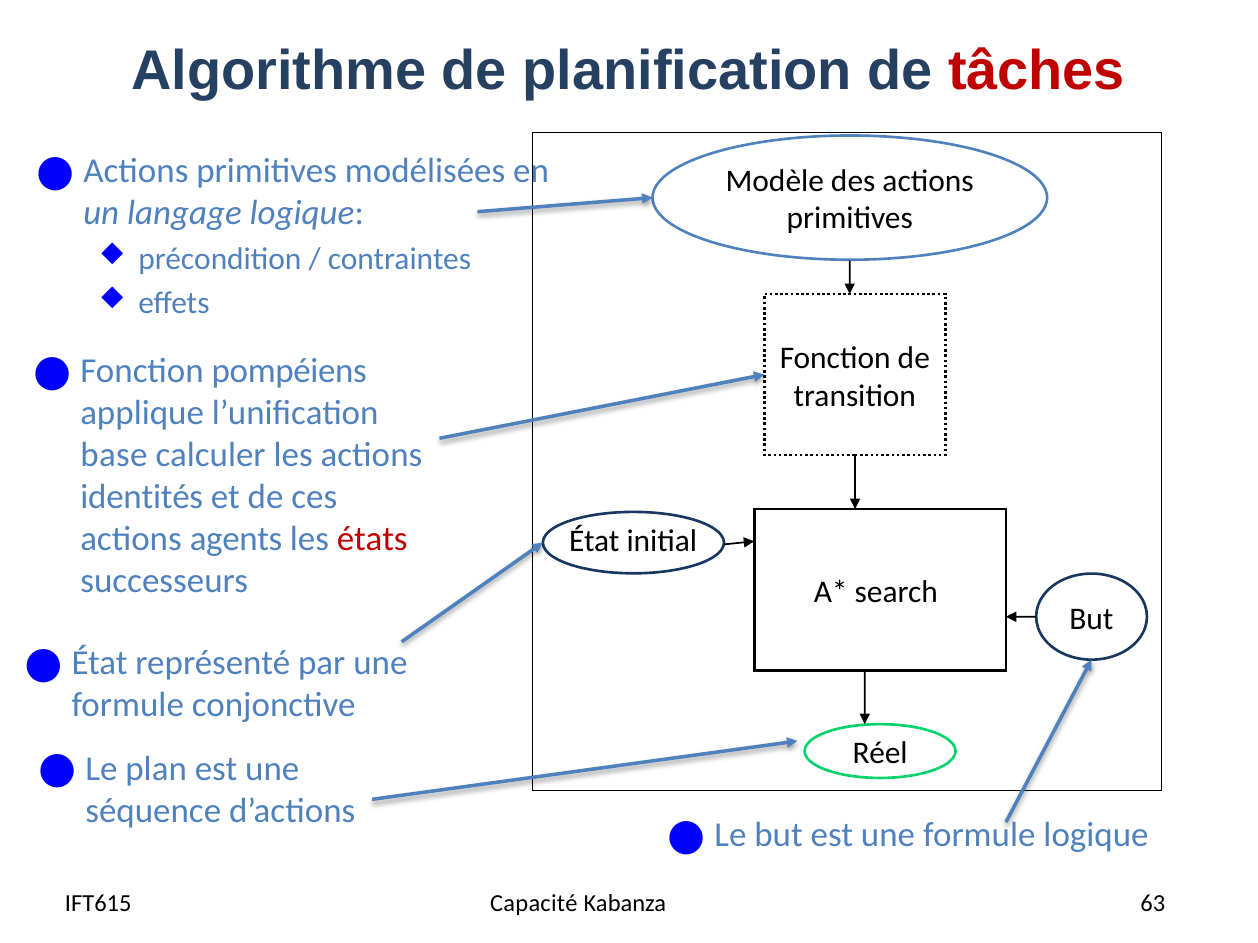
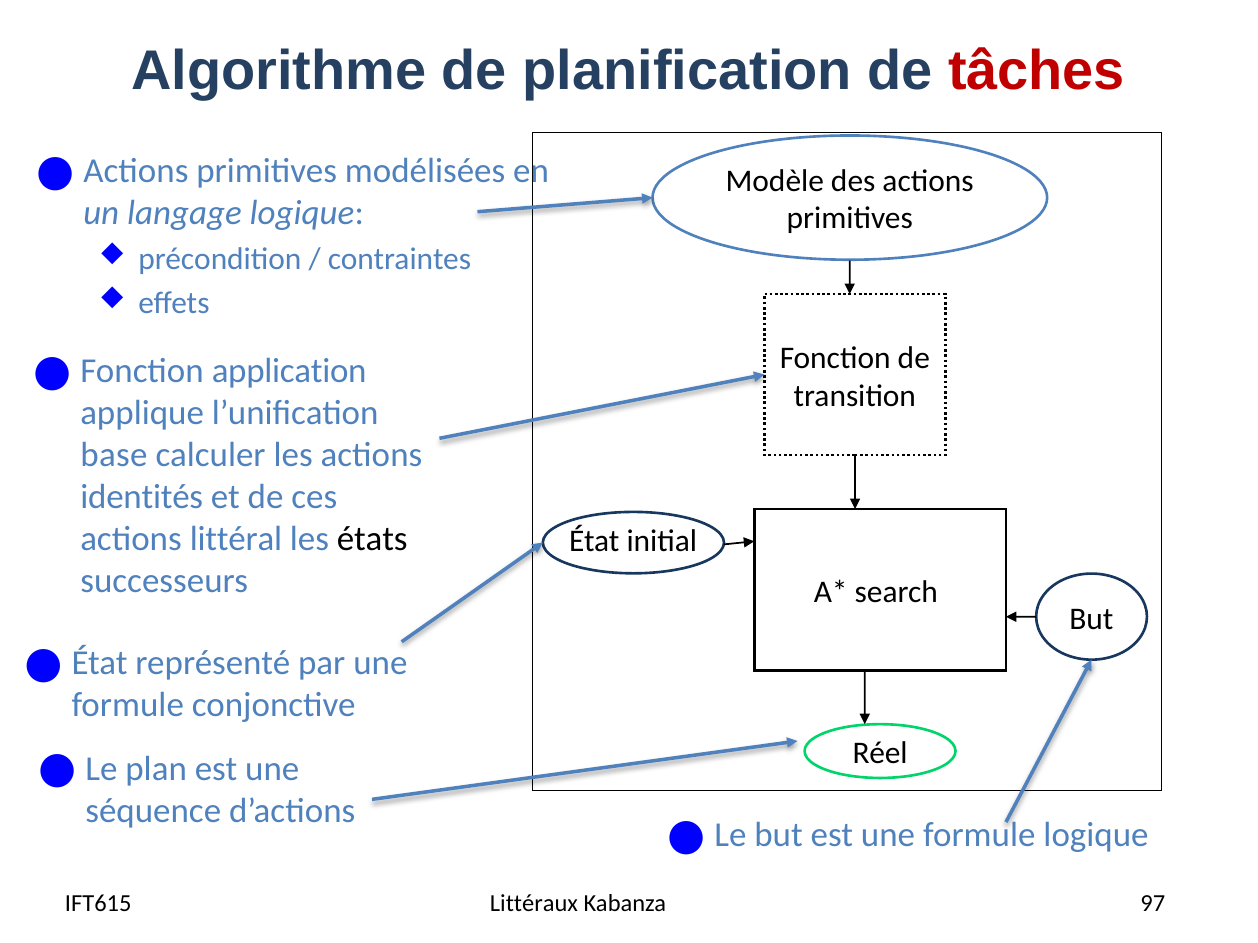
pompéiens: pompéiens -> application
agents: agents -> littéral
états colour: red -> black
Capacité: Capacité -> Littéraux
63: 63 -> 97
